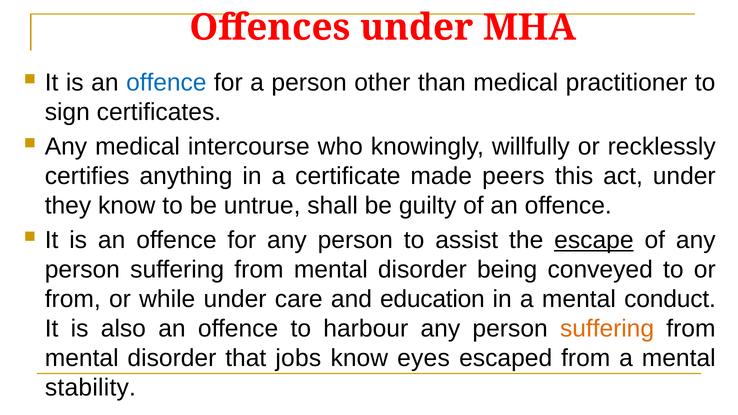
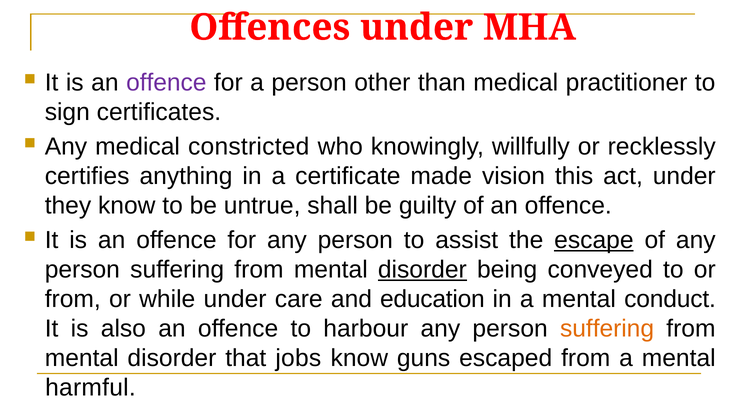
offence at (166, 83) colour: blue -> purple
intercourse: intercourse -> constricted
peers: peers -> vision
disorder at (422, 270) underline: none -> present
eyes: eyes -> guns
stability: stability -> harmful
